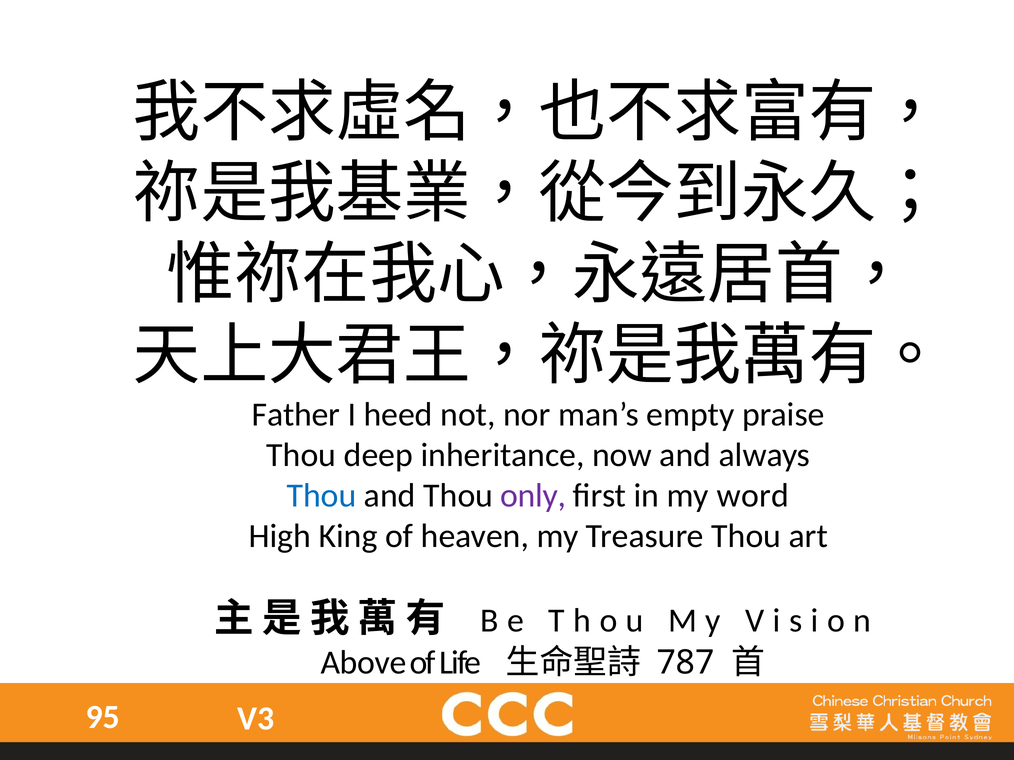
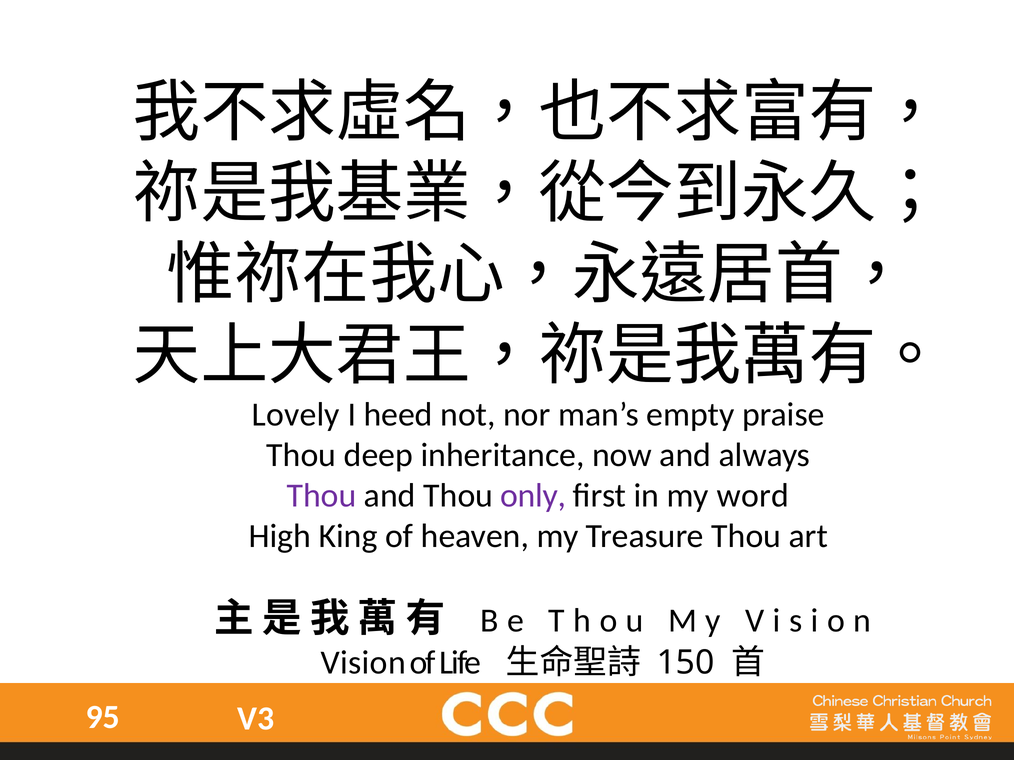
Father: Father -> Lovely
Thou at (322, 496) colour: blue -> purple
Above: Above -> Vision
787: 787 -> 150
